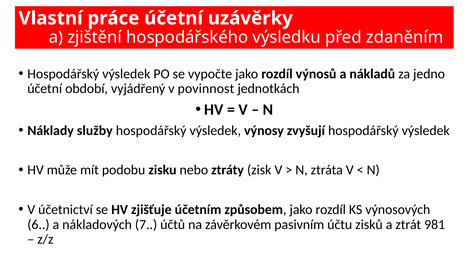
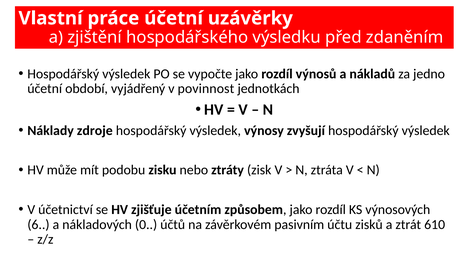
služby: služby -> zdroje
7: 7 -> 0
981: 981 -> 610
